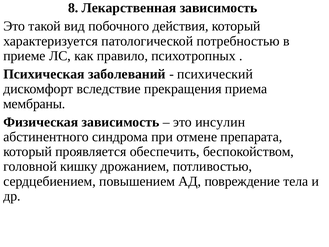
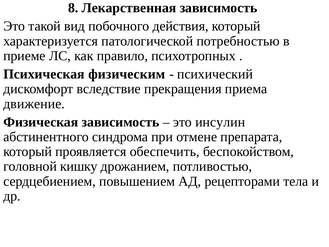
заболеваний: заболеваний -> физическим
мембраны: мембраны -> движение
повреждение: повреждение -> рецепторами
